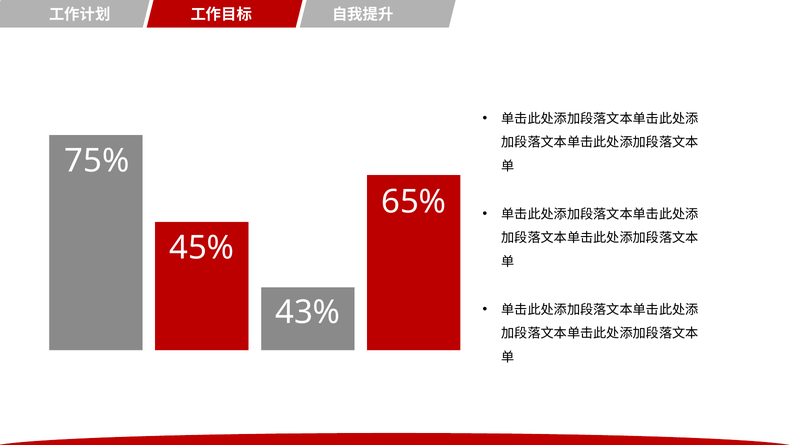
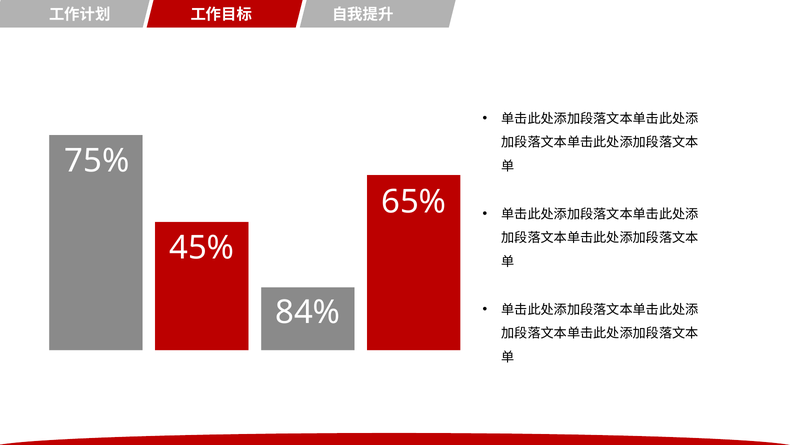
43%: 43% -> 84%
